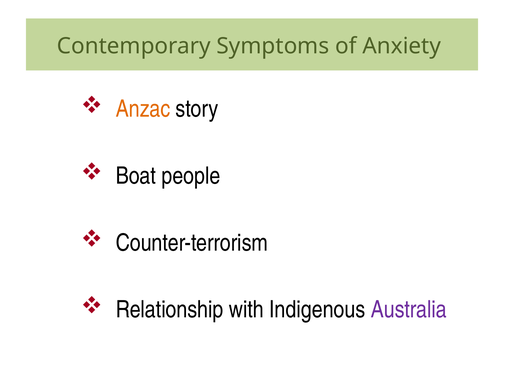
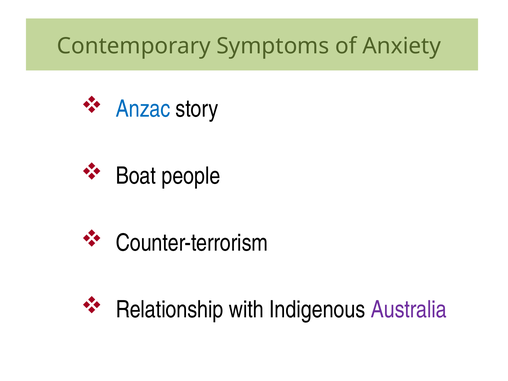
Anzac colour: orange -> blue
